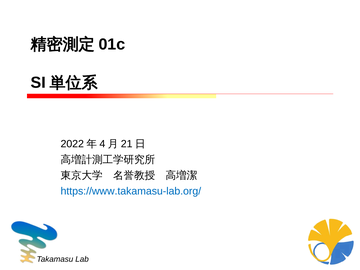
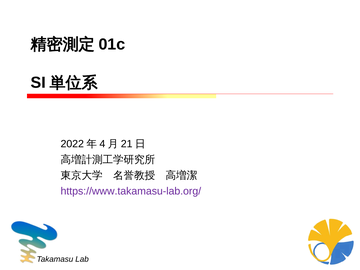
https://www.takamasu-lab.org/ colour: blue -> purple
